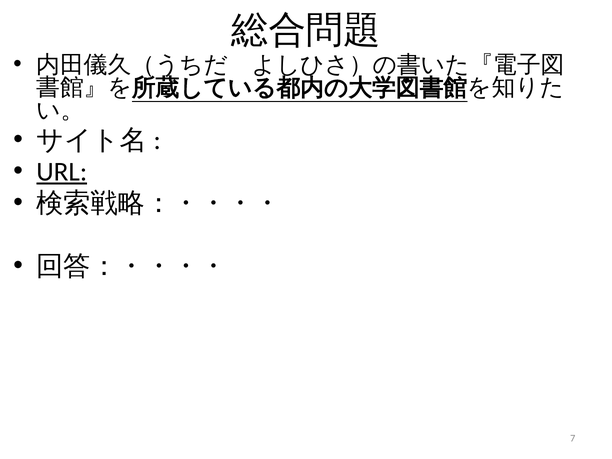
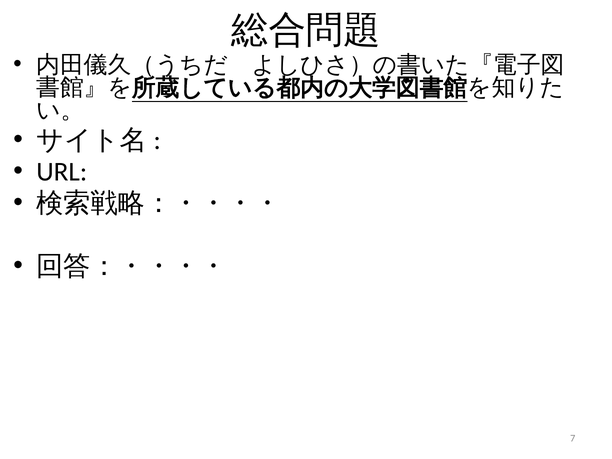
URL underline: present -> none
